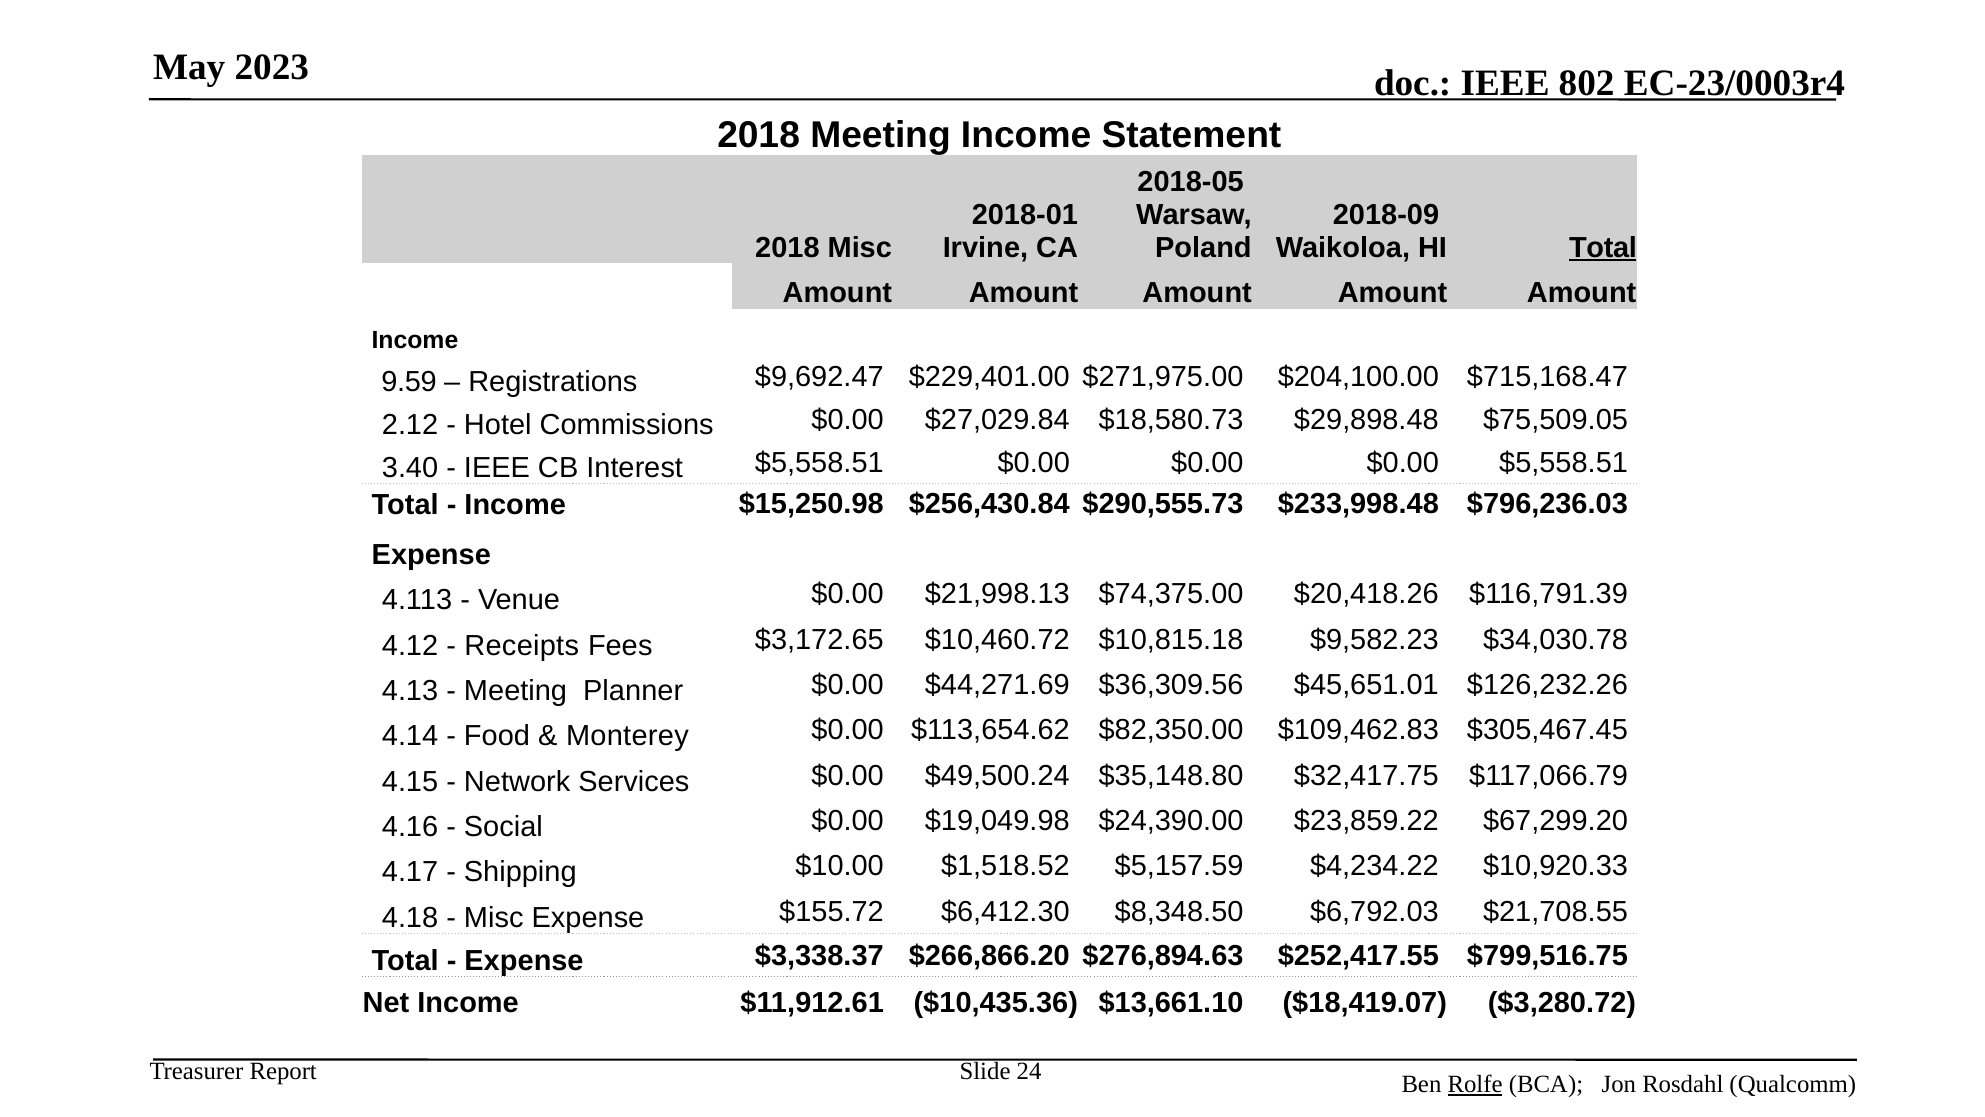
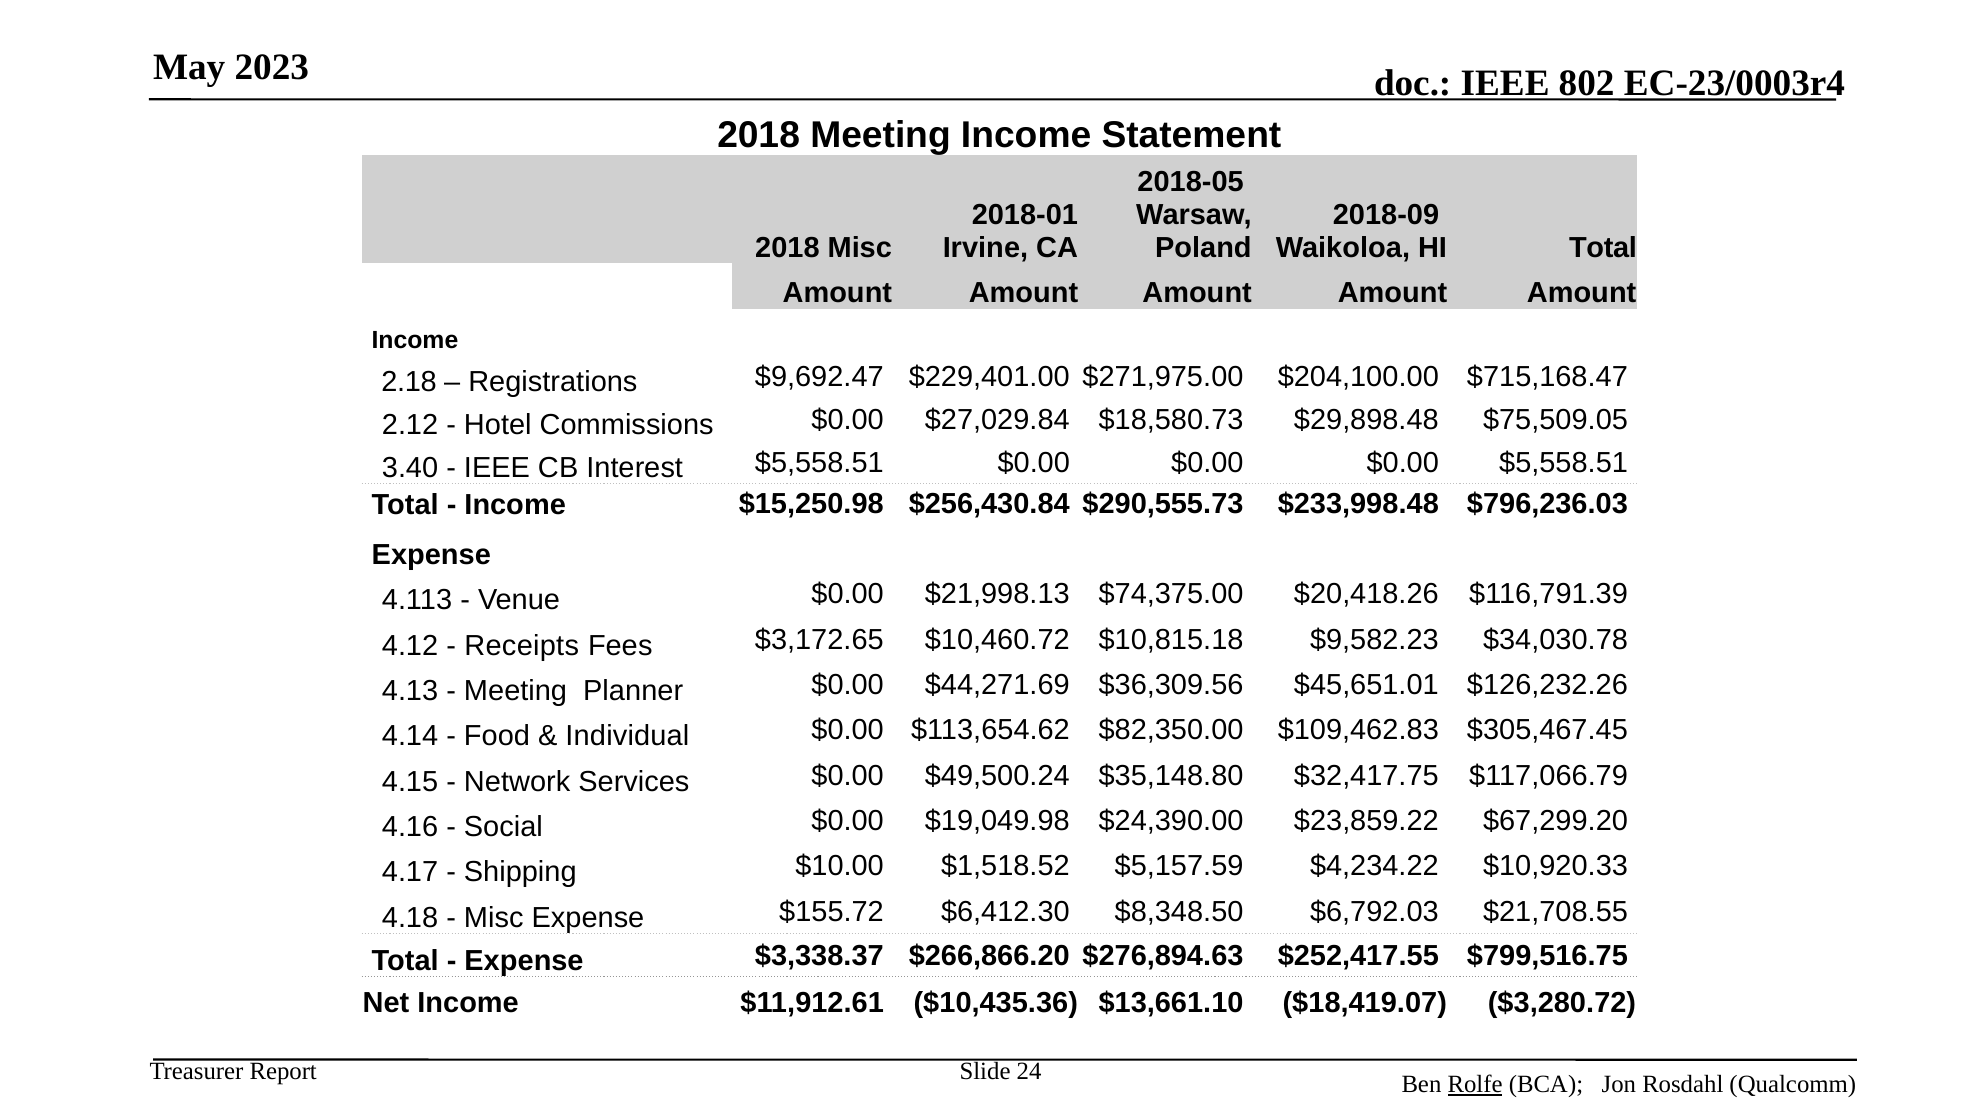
Total at (1603, 247) underline: present -> none
9.59: 9.59 -> 2.18
Monterey: Monterey -> Individual
